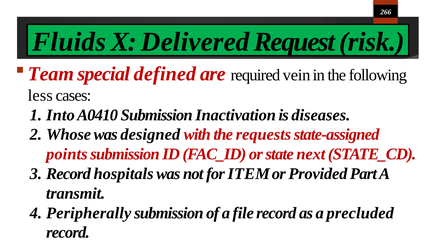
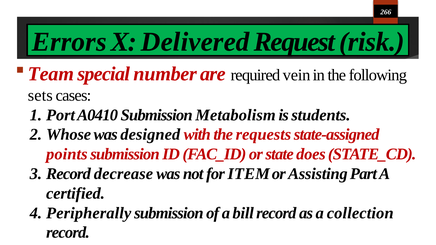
Fluids: Fluids -> Errors
defined: defined -> number
less: less -> sets
Into: Into -> Port
Inactivation: Inactivation -> Metabolism
diseases: diseases -> students
next: next -> does
hospitals: hospitals -> decrease
Provided: Provided -> Assisting
transmit: transmit -> certified
file: file -> bill
precluded: precluded -> collection
